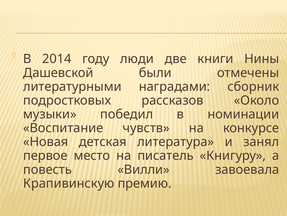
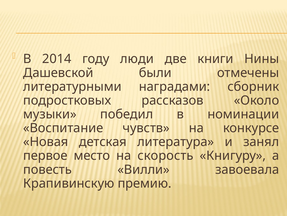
писатель: писатель -> скорость
